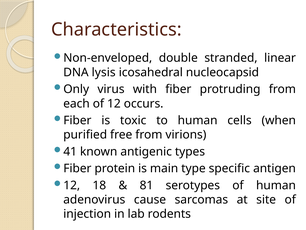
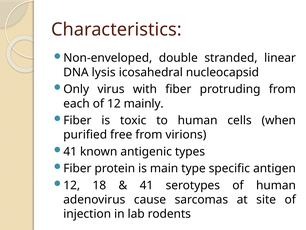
occurs: occurs -> mainly
81 at (146, 185): 81 -> 41
